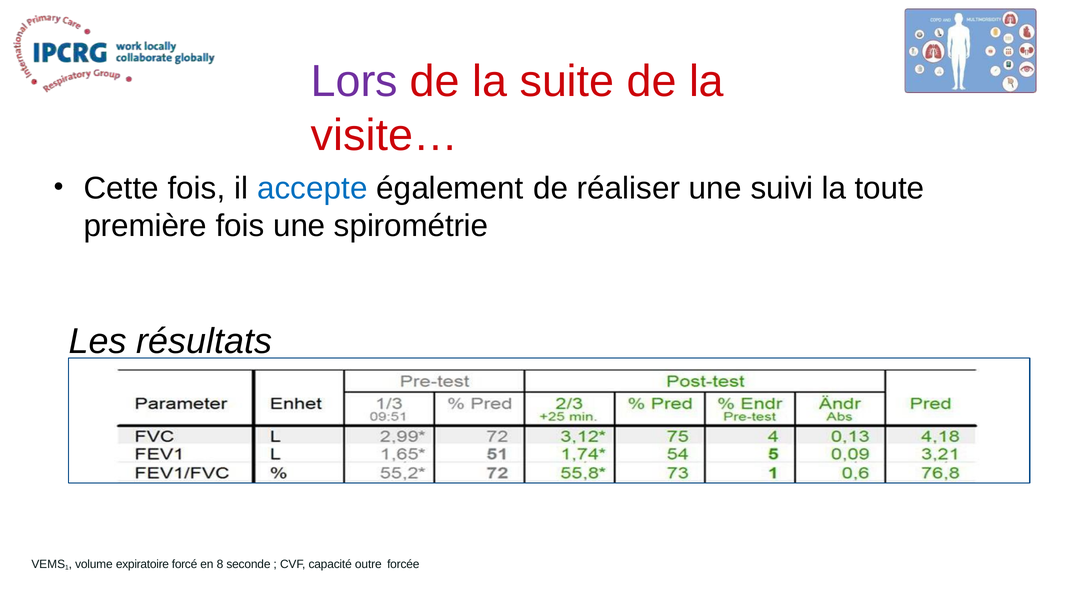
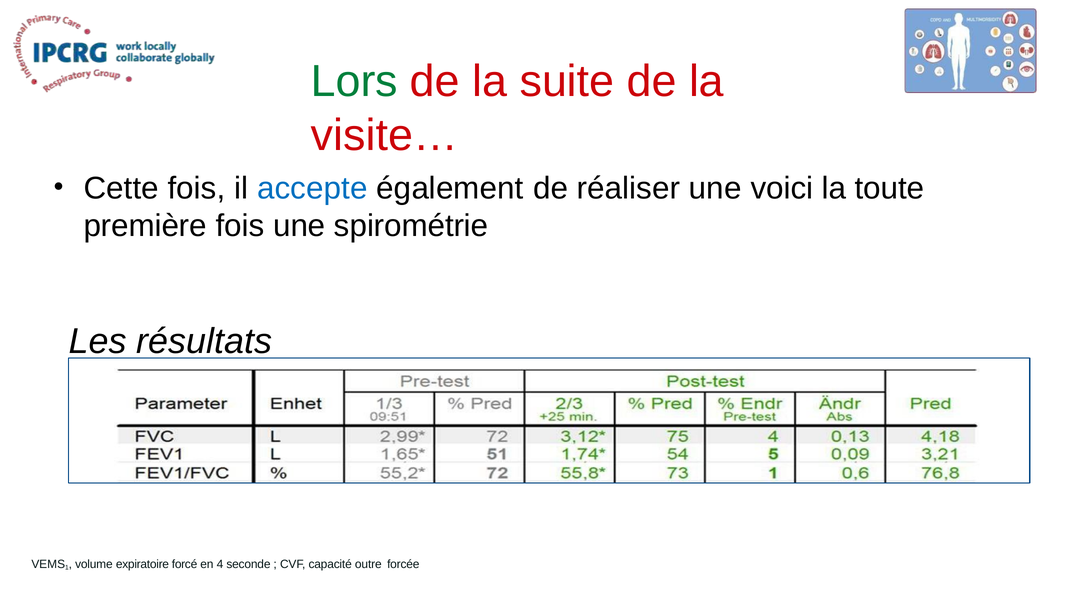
Lors colour: purple -> green
suivi: suivi -> voici
8: 8 -> 4
